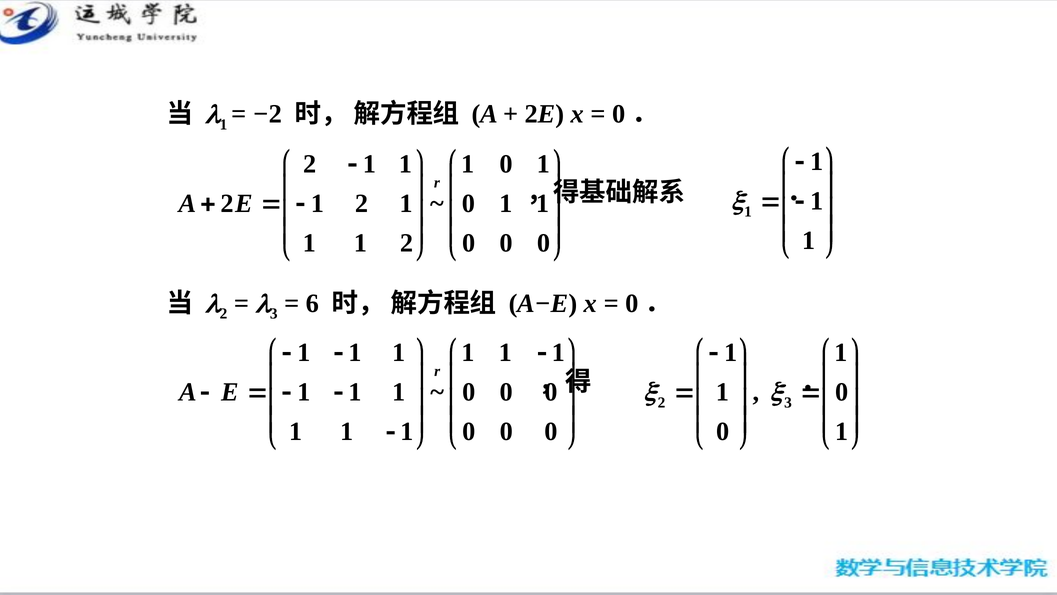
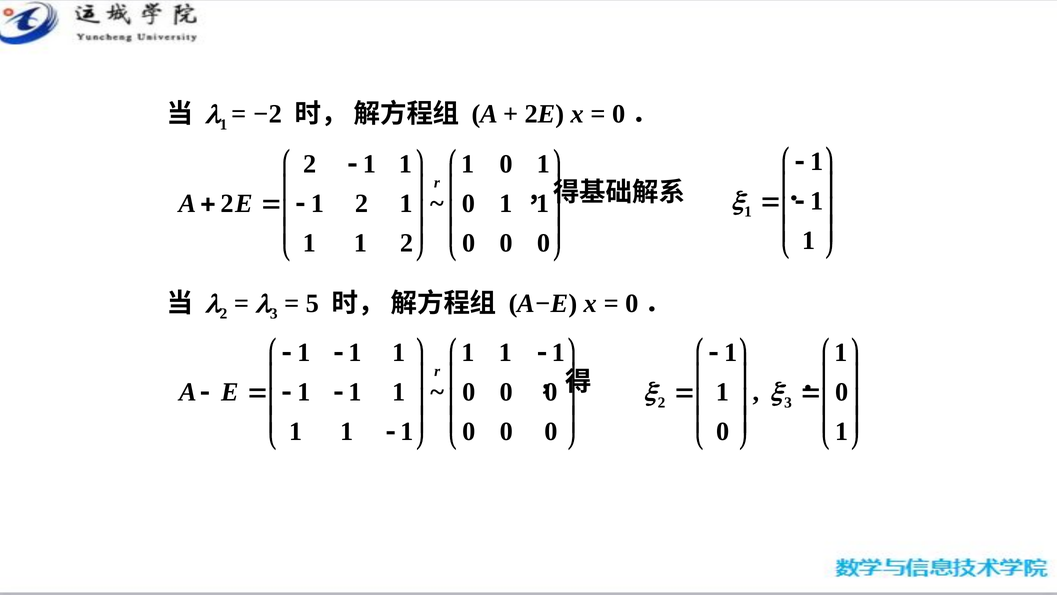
6: 6 -> 5
